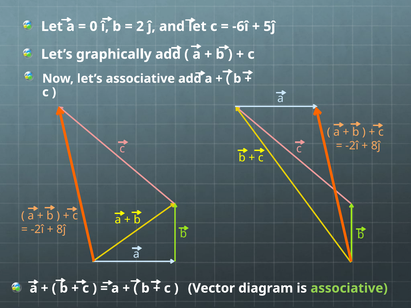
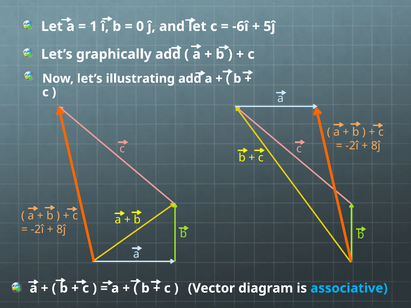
0: 0 -> 1
2: 2 -> 0
let’s associative: associative -> illustrating
associative at (349, 288) colour: light green -> light blue
